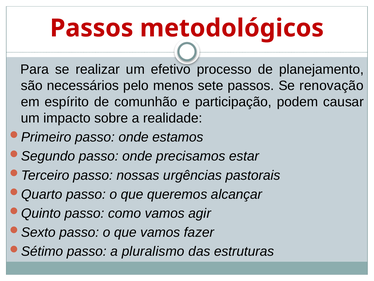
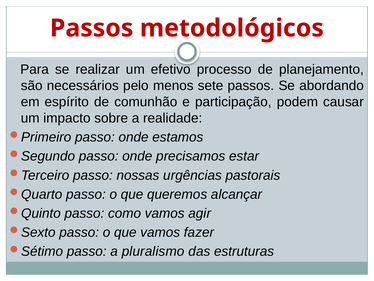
renovação: renovação -> abordando
